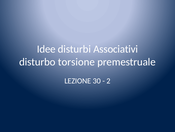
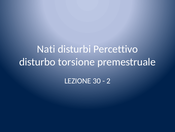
Idee: Idee -> Nati
Associativi: Associativi -> Percettivo
